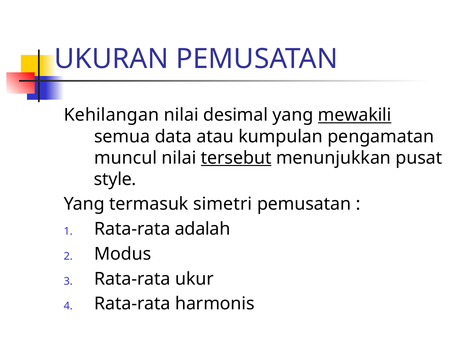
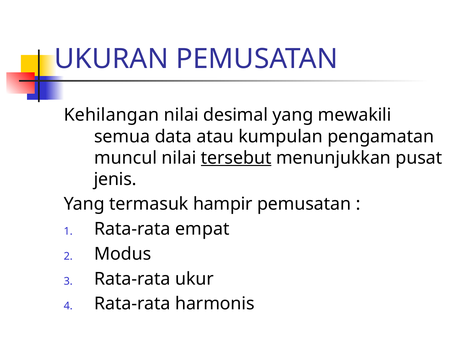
mewakili underline: present -> none
style: style -> jenis
simetri: simetri -> hampir
adalah: adalah -> empat
